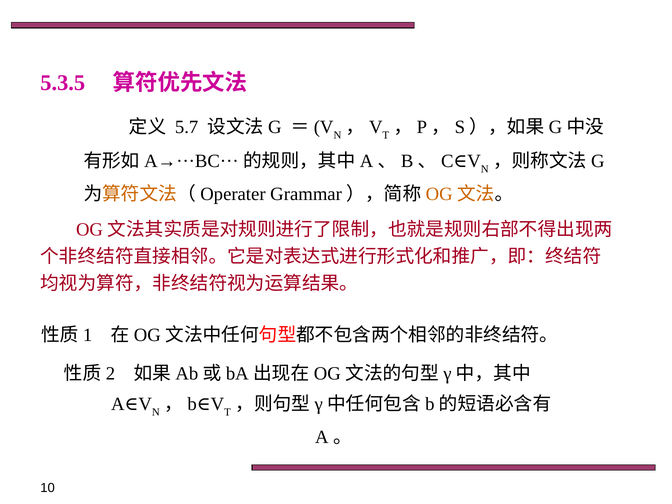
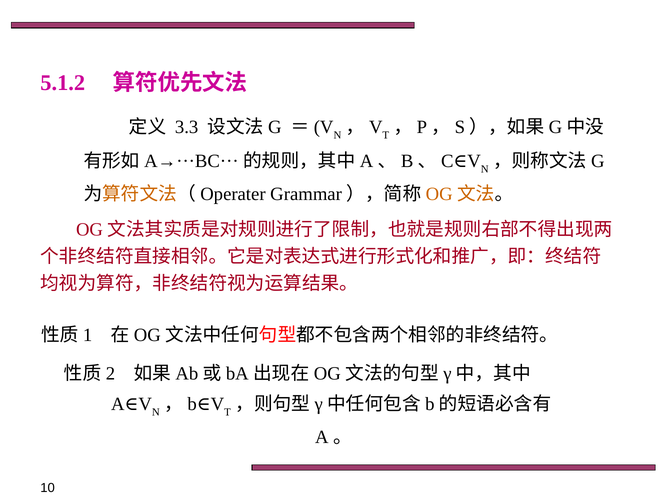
5.3.5: 5.3.5 -> 5.1.2
5.7: 5.7 -> 3.3
